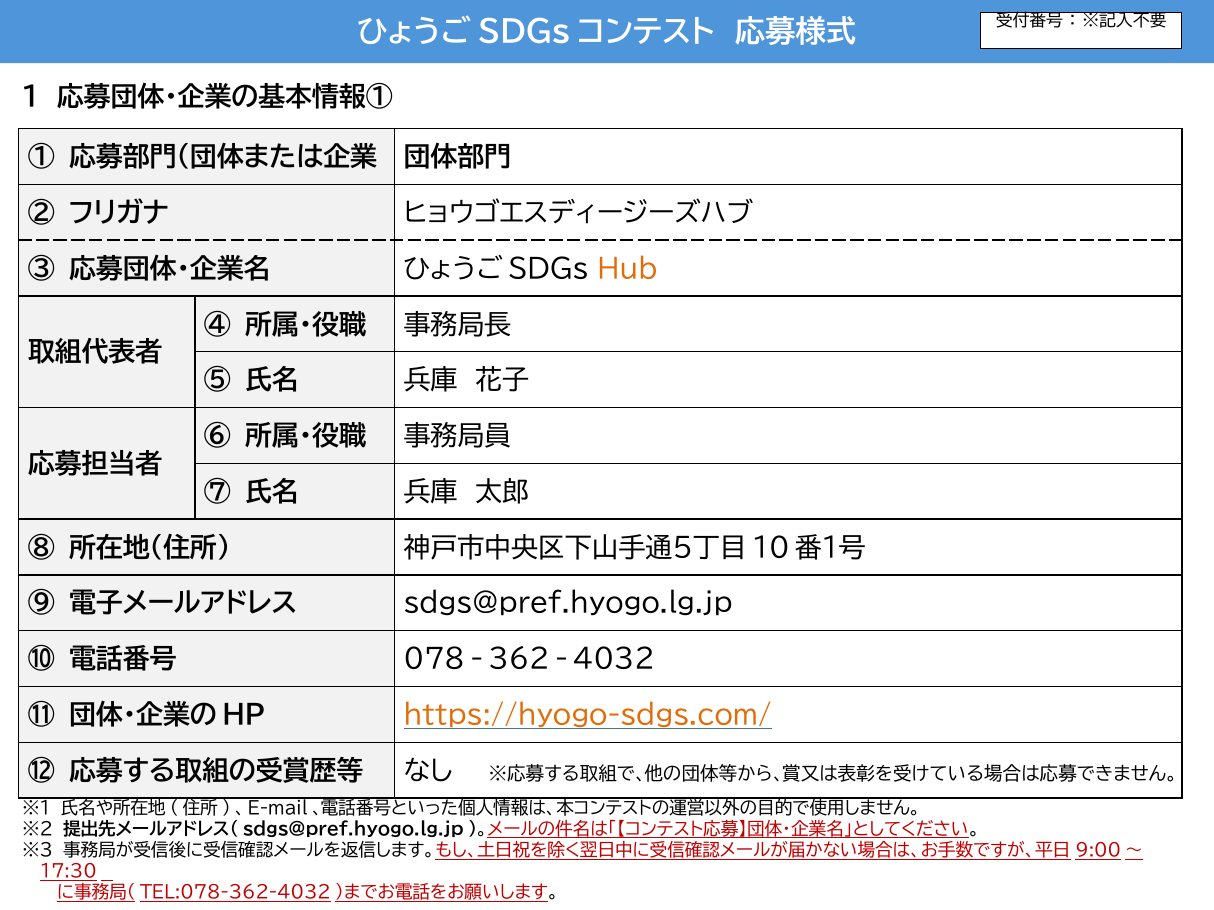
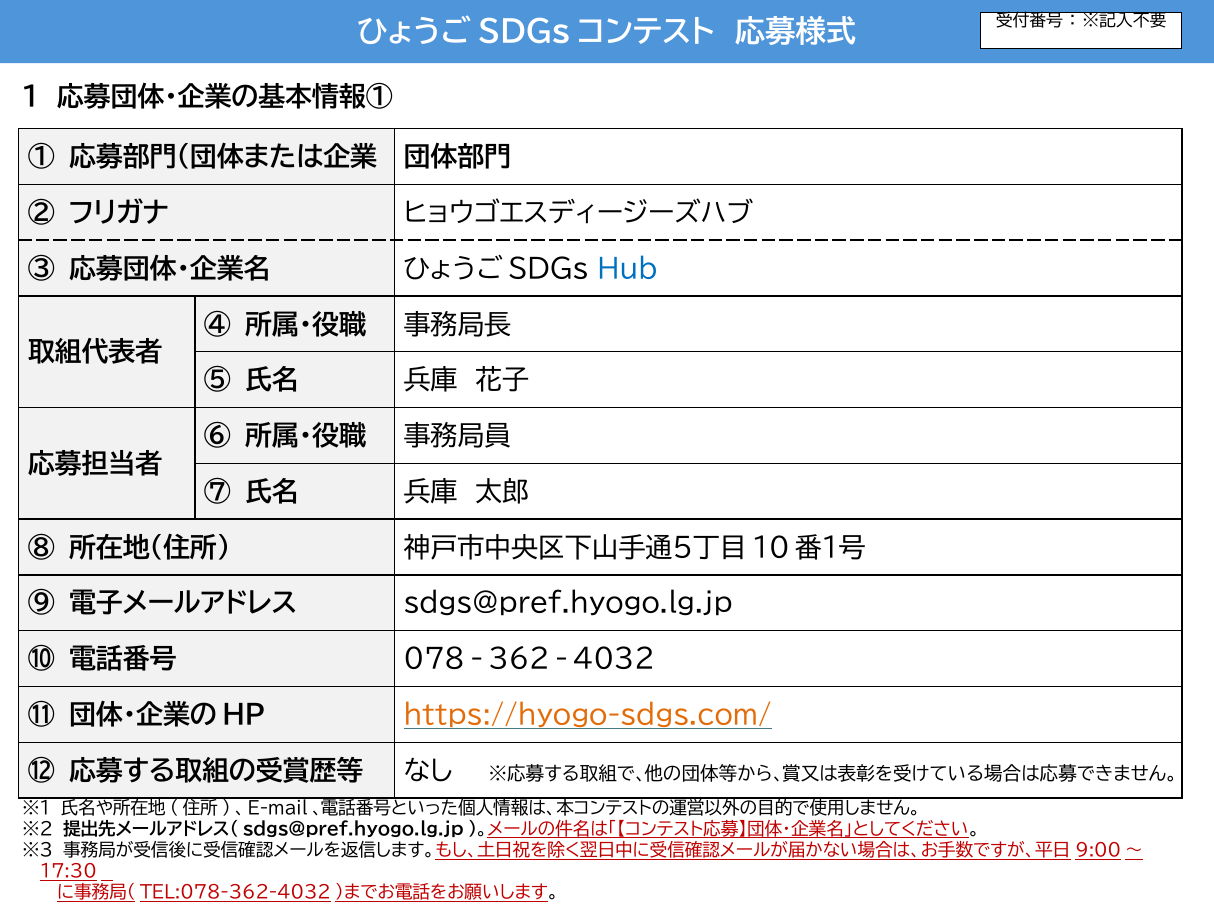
Hub colour: orange -> blue
